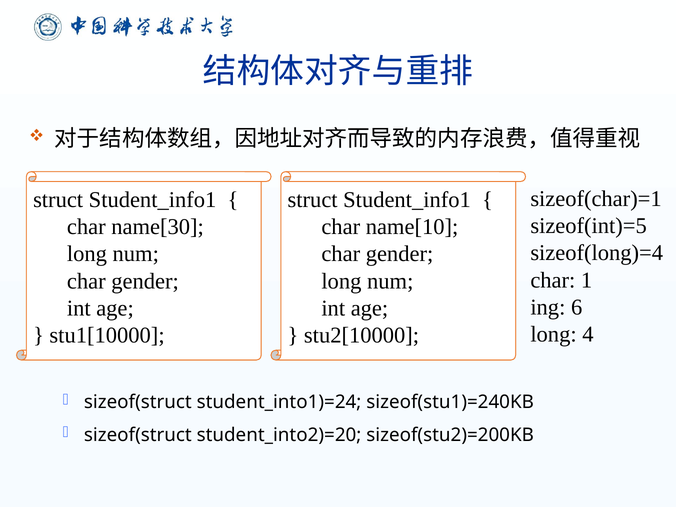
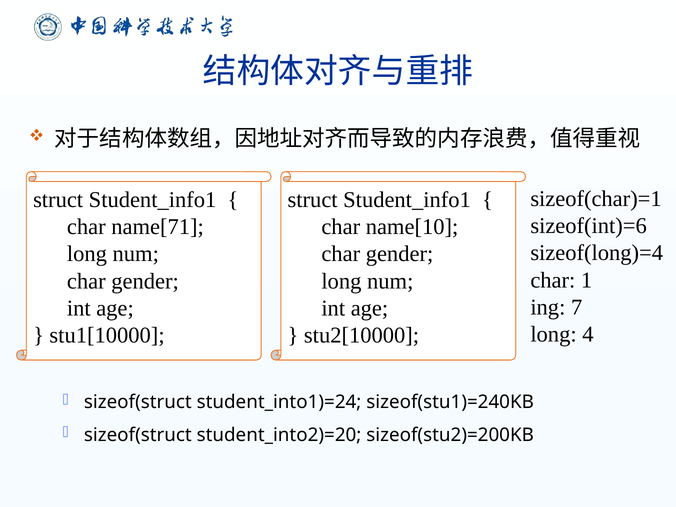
sizeof(int)=5: sizeof(int)=5 -> sizeof(int)=6
name[30: name[30 -> name[71
6: 6 -> 7
